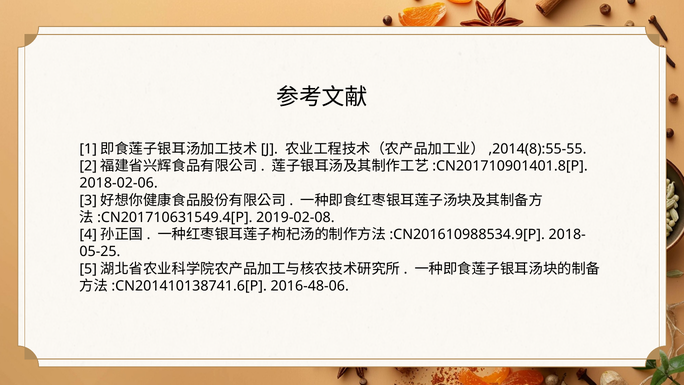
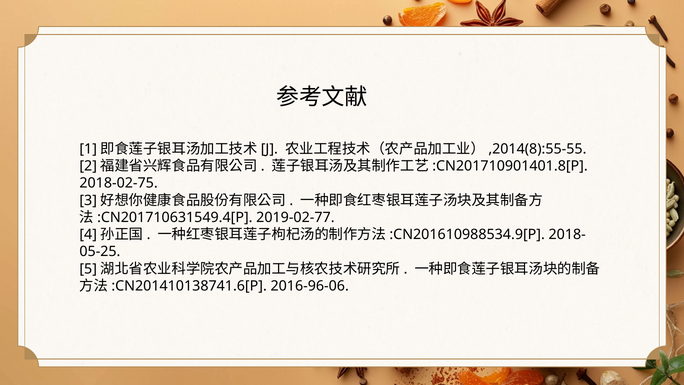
2018-02-06: 2018-02-06 -> 2018-02-75
2019-02-08: 2019-02-08 -> 2019-02-77
2016-48-06: 2016-48-06 -> 2016-96-06
